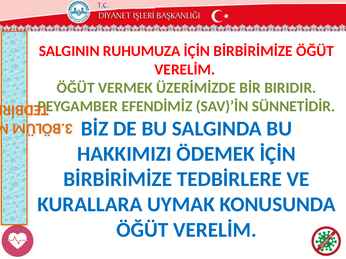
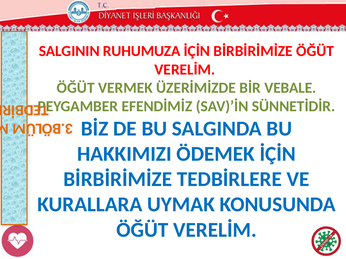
BIRIDIR: BIRIDIR -> VEBALE
